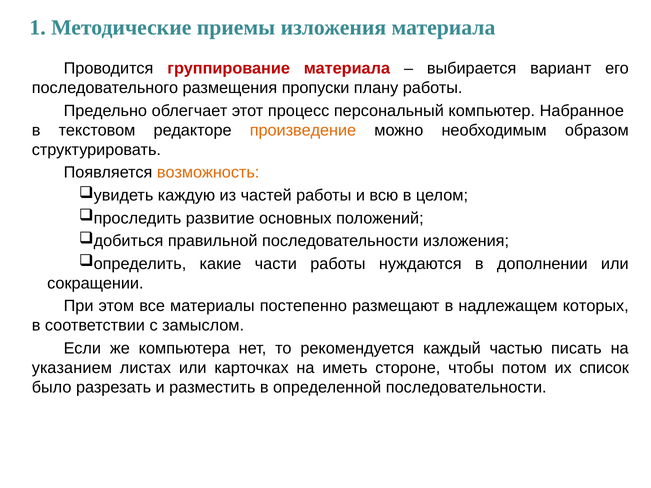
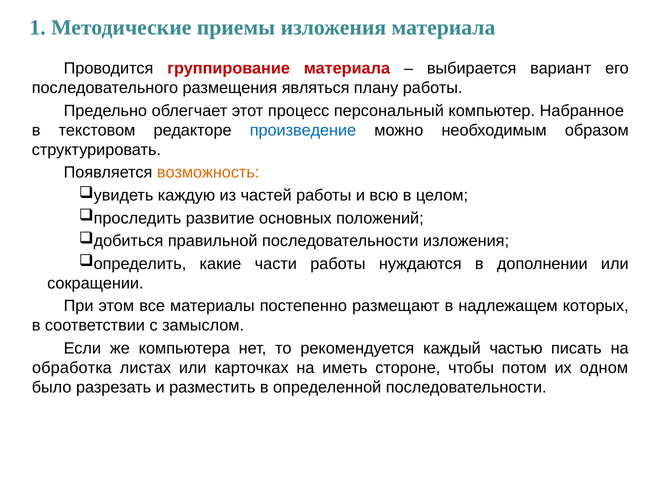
пропуски: пропуски -> являться
произведение colour: orange -> blue
указанием: указанием -> обработка
список: список -> одном
